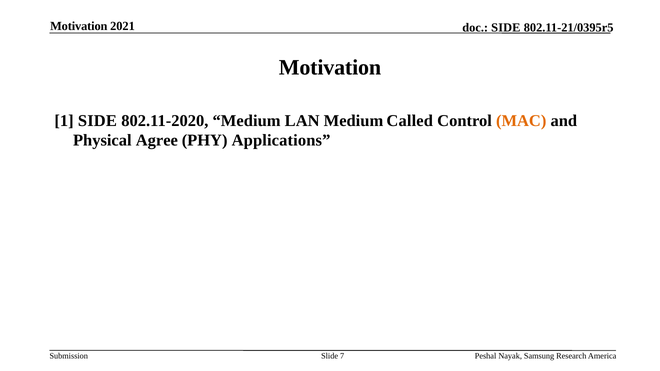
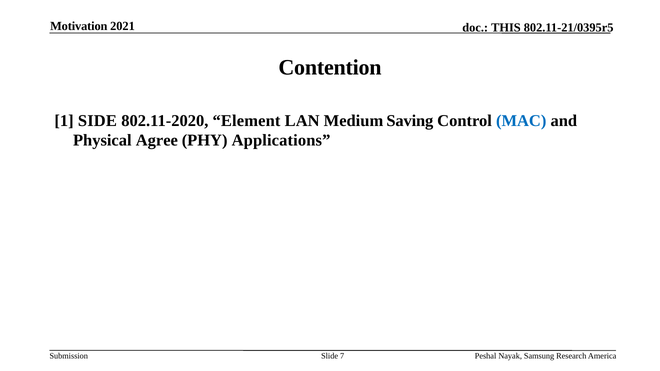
SIDE at (506, 28): SIDE -> THIS
Motivation at (330, 67): Motivation -> Contention
802.11-2020 Medium: Medium -> Element
Called: Called -> Saving
MAC colour: orange -> blue
